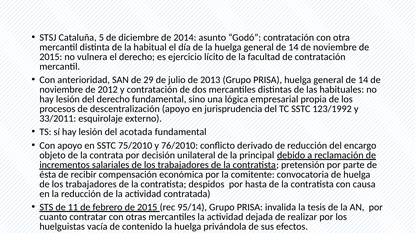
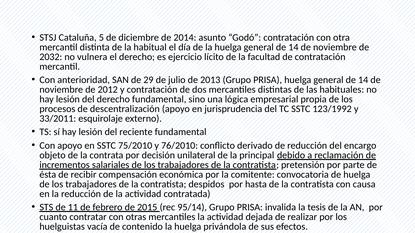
2015 at (51, 57): 2015 -> 2032
acotada: acotada -> reciente
